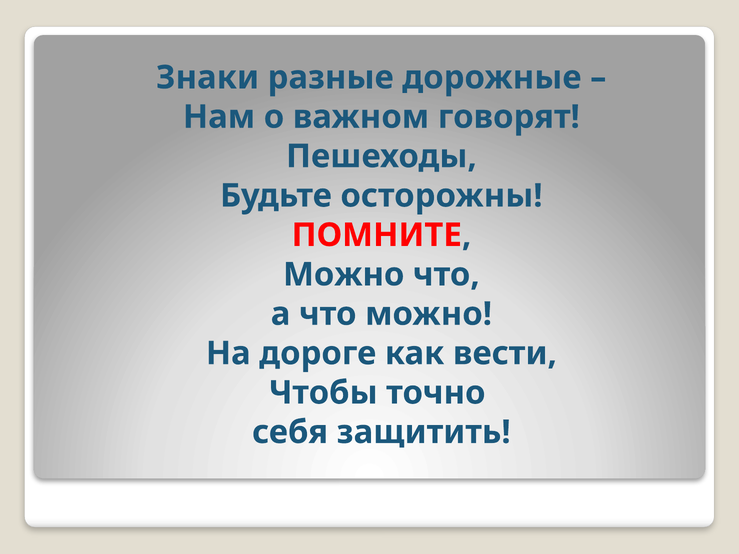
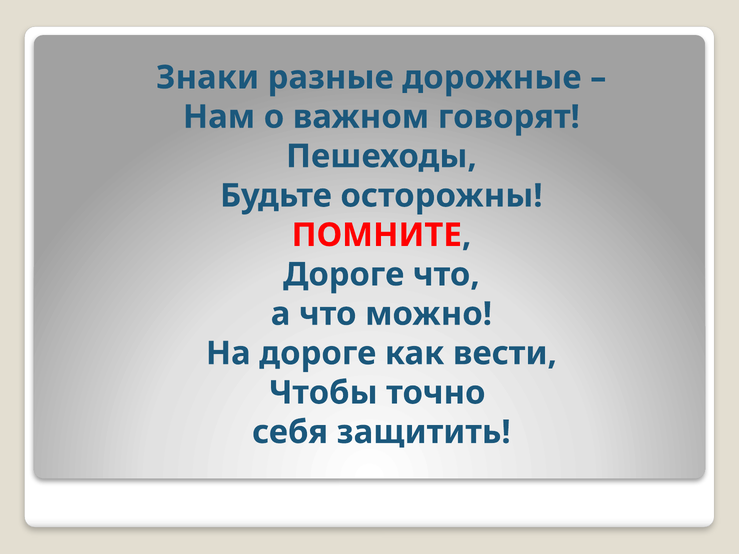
Можно at (344, 275): Можно -> Дороге
